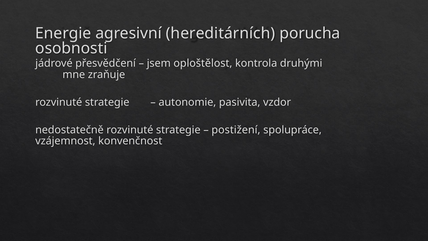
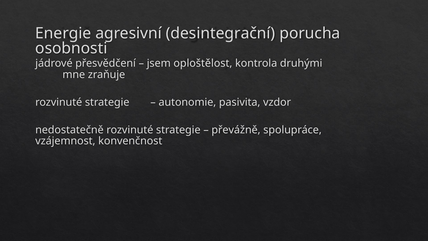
hereditárních: hereditárních -> desintegrační
postižení: postižení -> převážně
